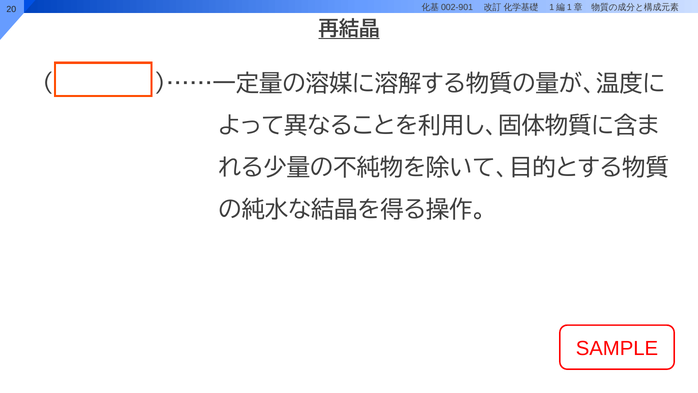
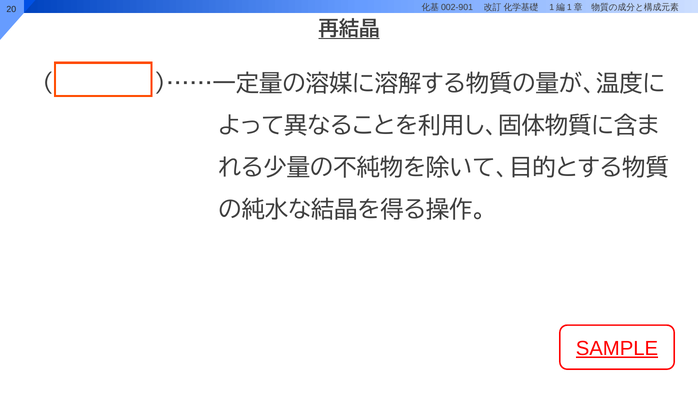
SAMPLE underline: none -> present
